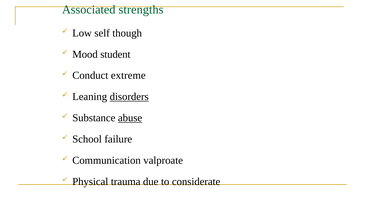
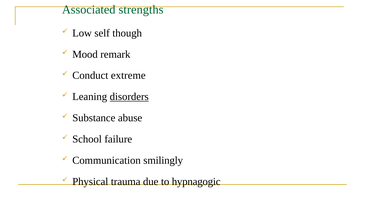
student: student -> remark
abuse underline: present -> none
valproate: valproate -> smilingly
considerate: considerate -> hypnagogic
